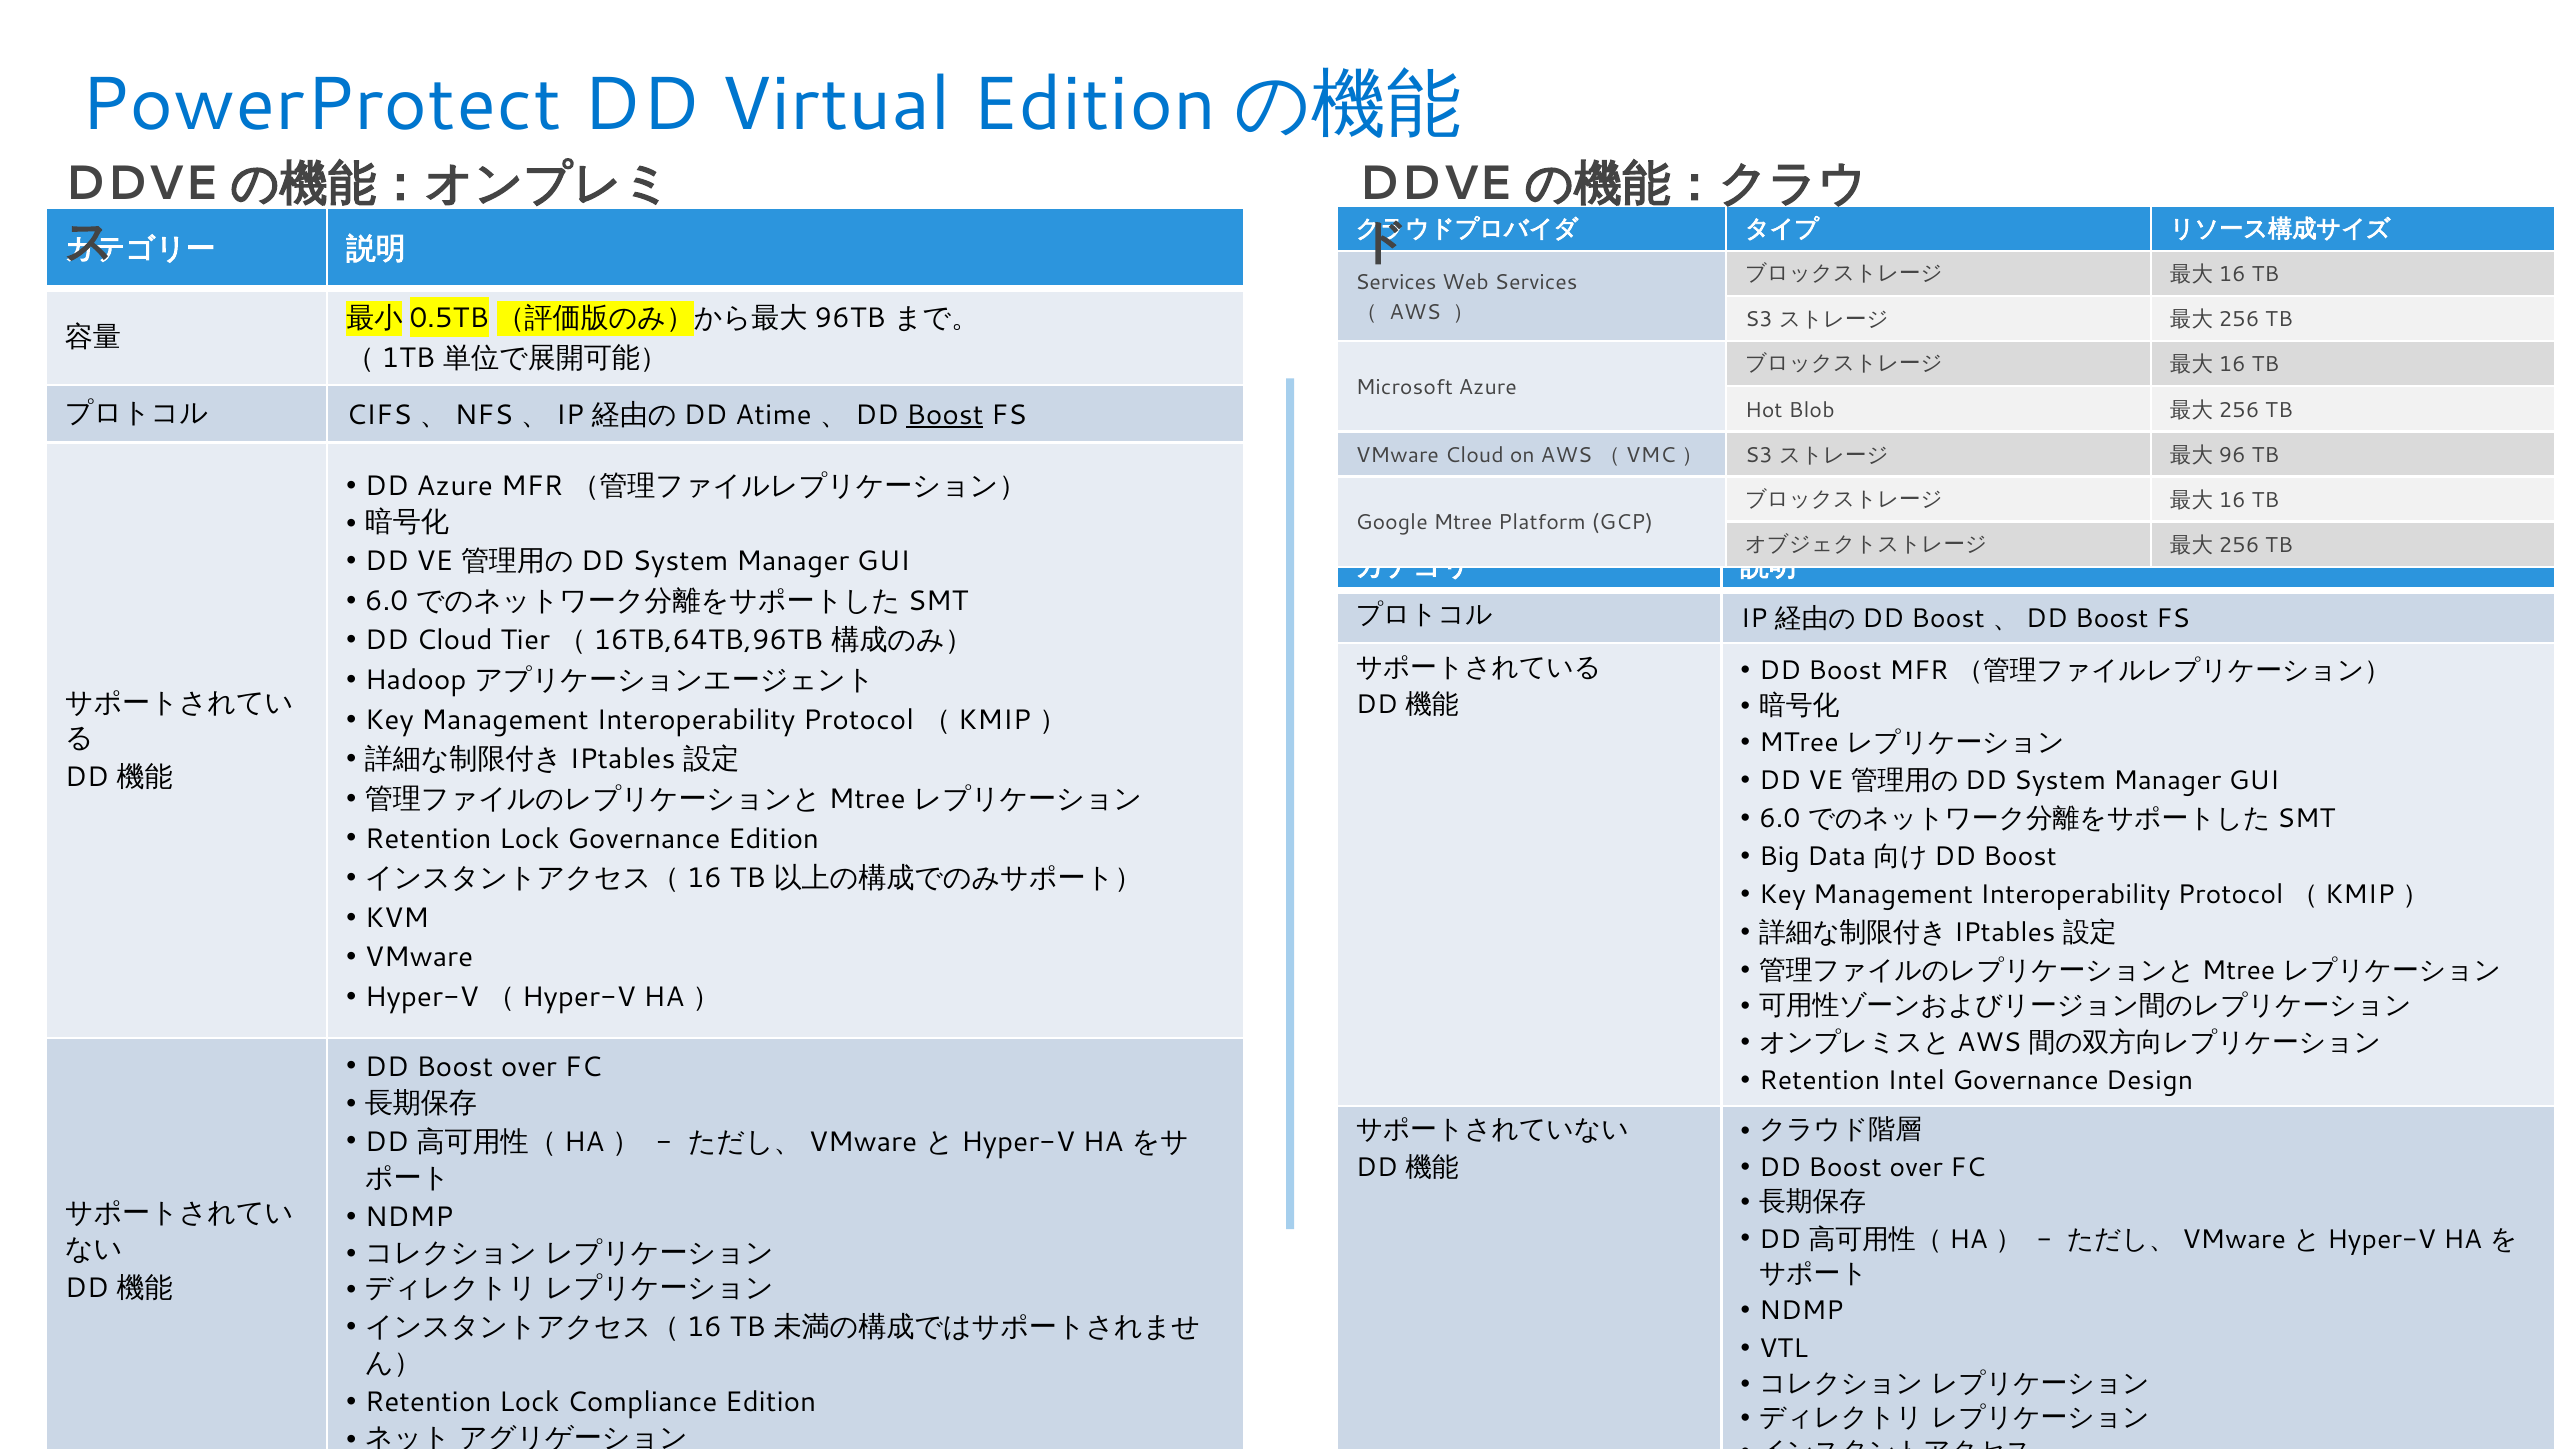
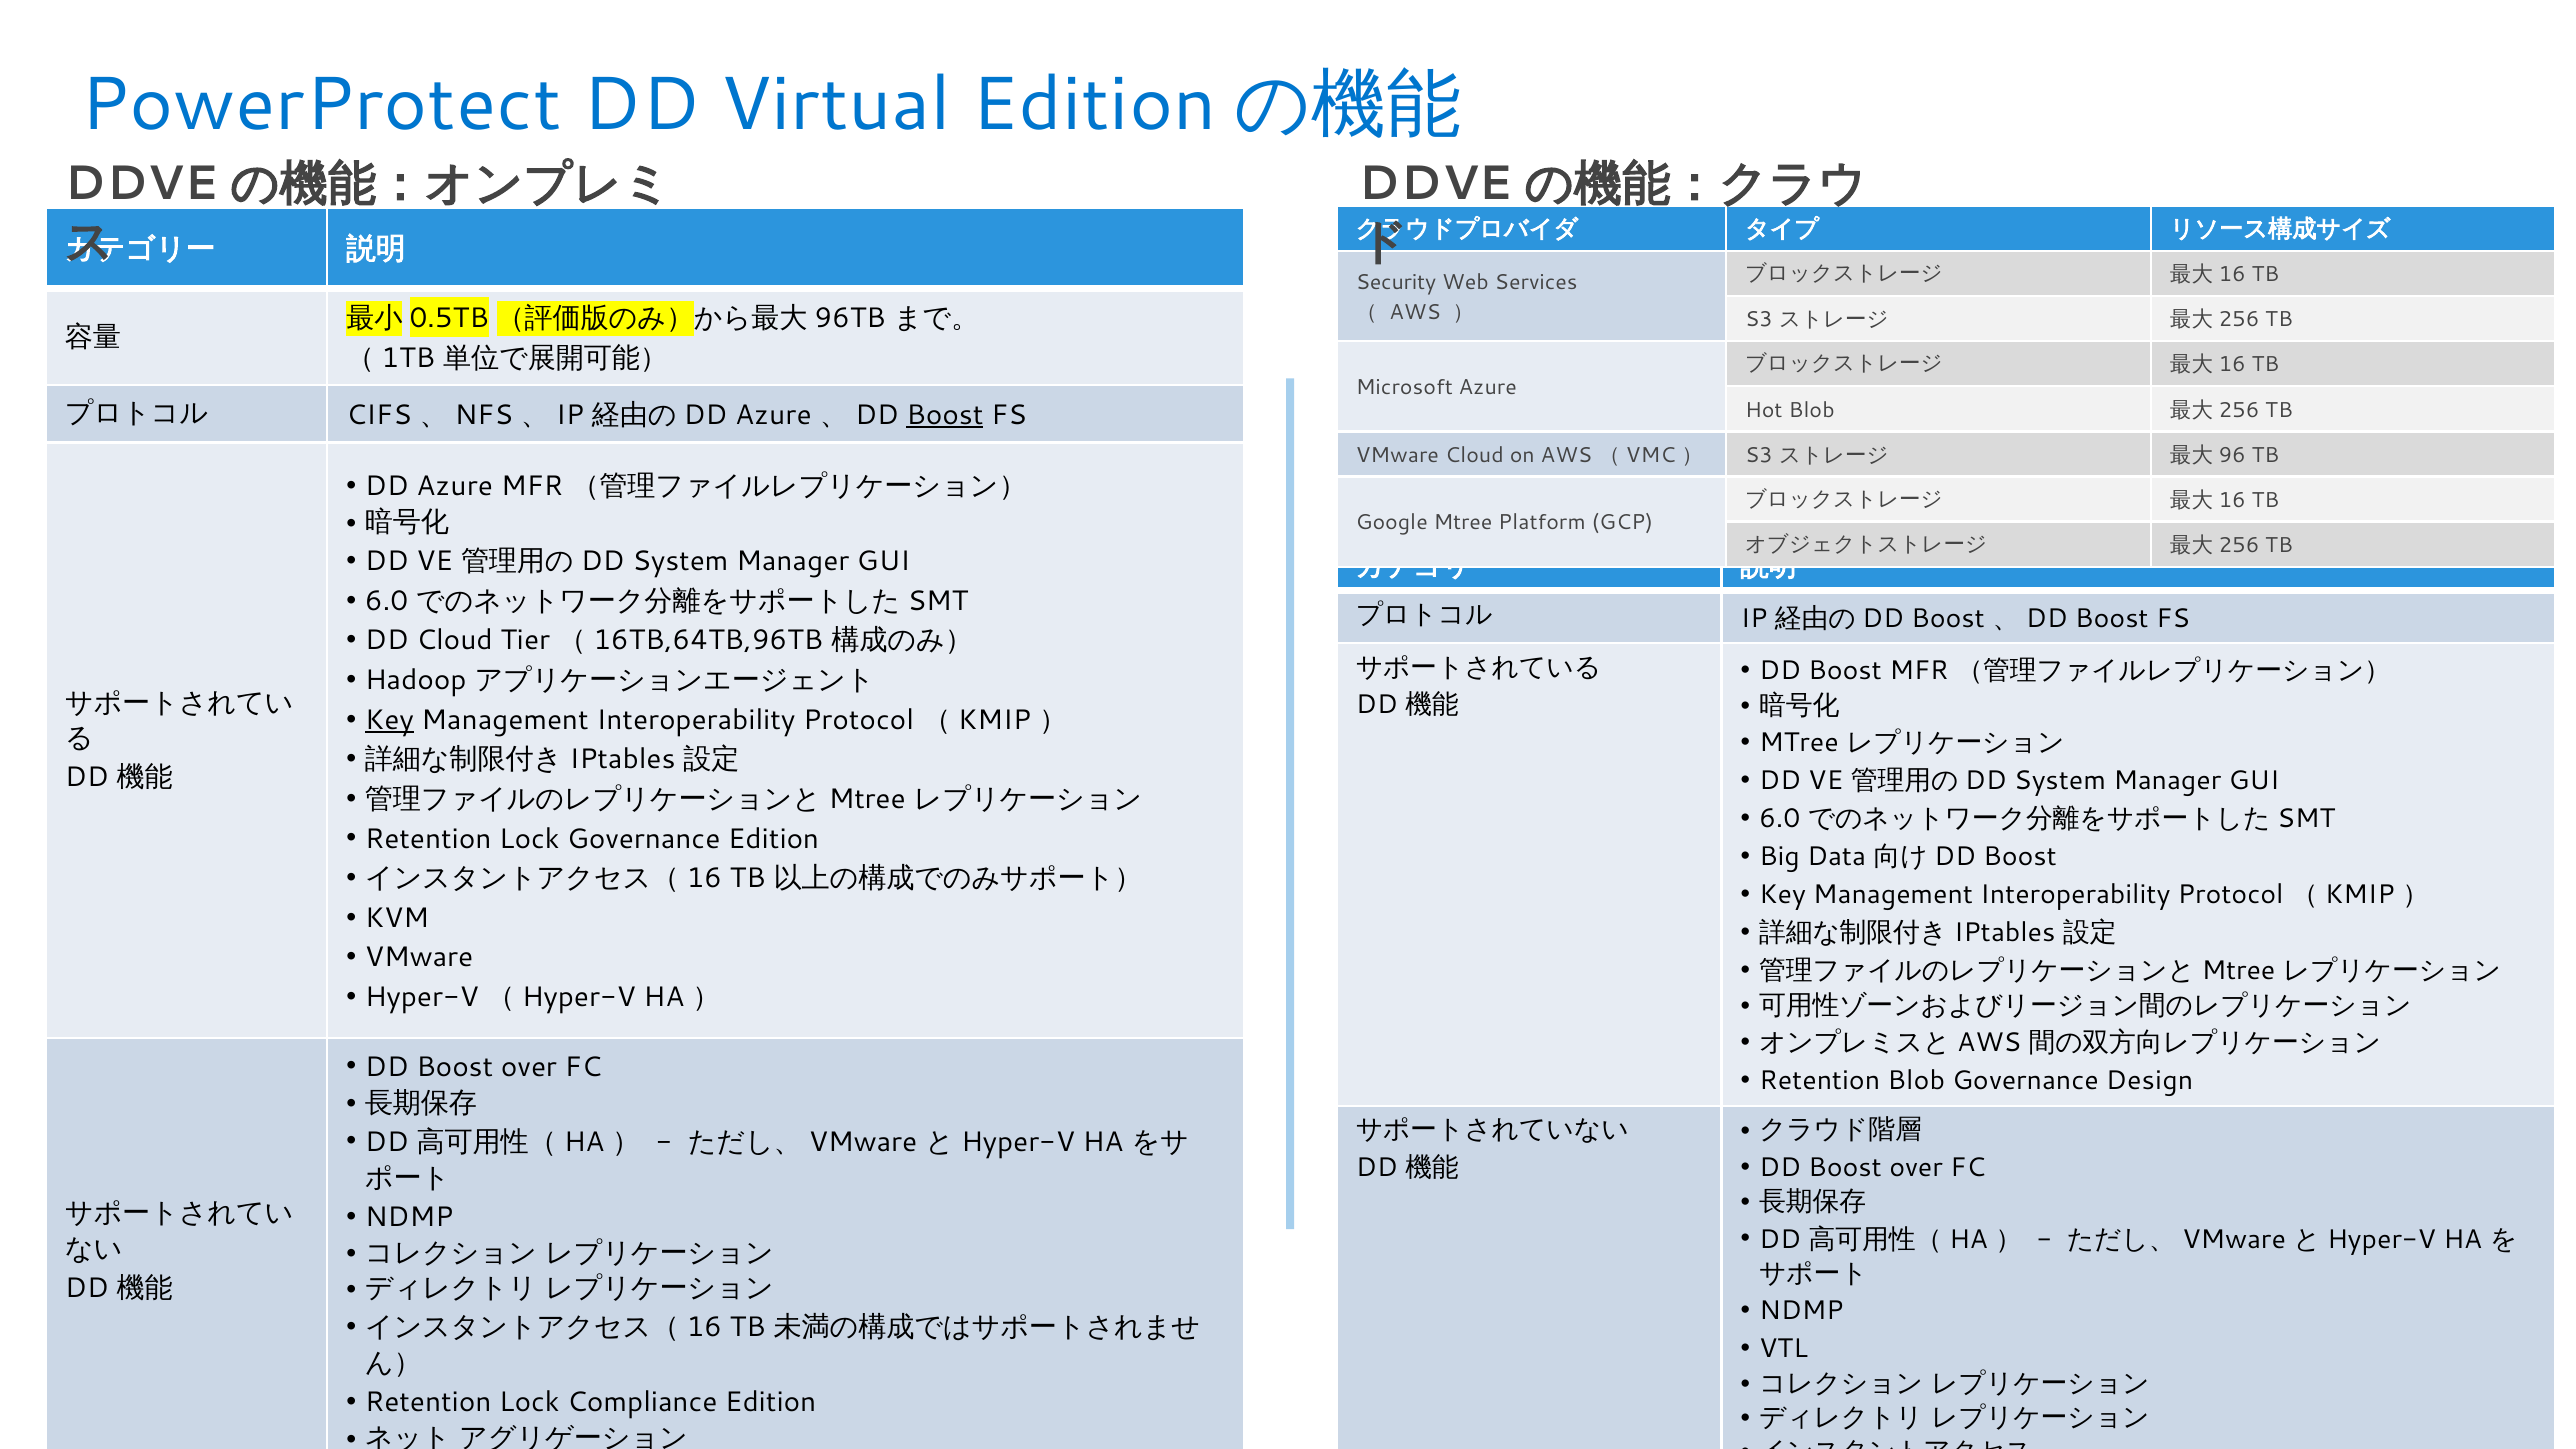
Services at (1396, 282): Services -> Security
Atime at (773, 415): Atime -> Azure
Key at (389, 720) underline: none -> present
Retention Intel: Intel -> Blob
